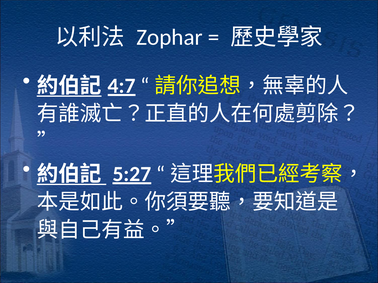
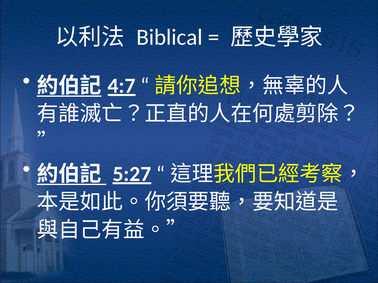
Zophar: Zophar -> Biblical
